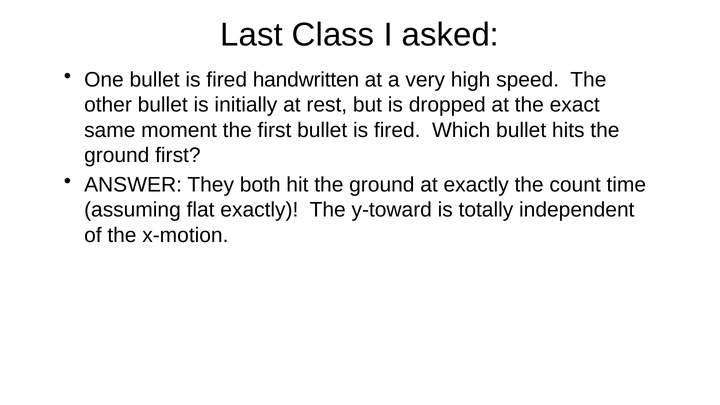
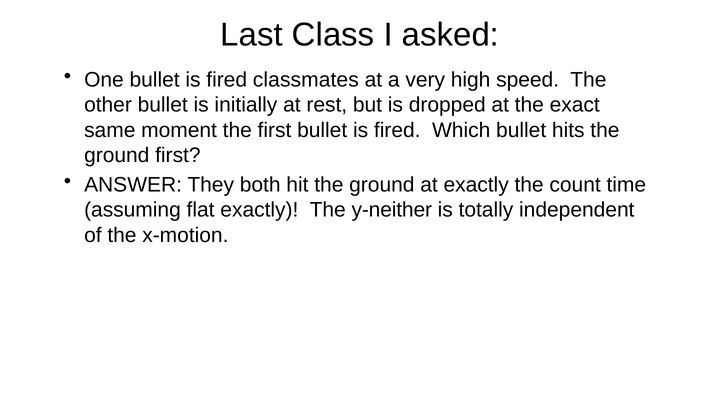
handwritten: handwritten -> classmates
y-toward: y-toward -> y-neither
